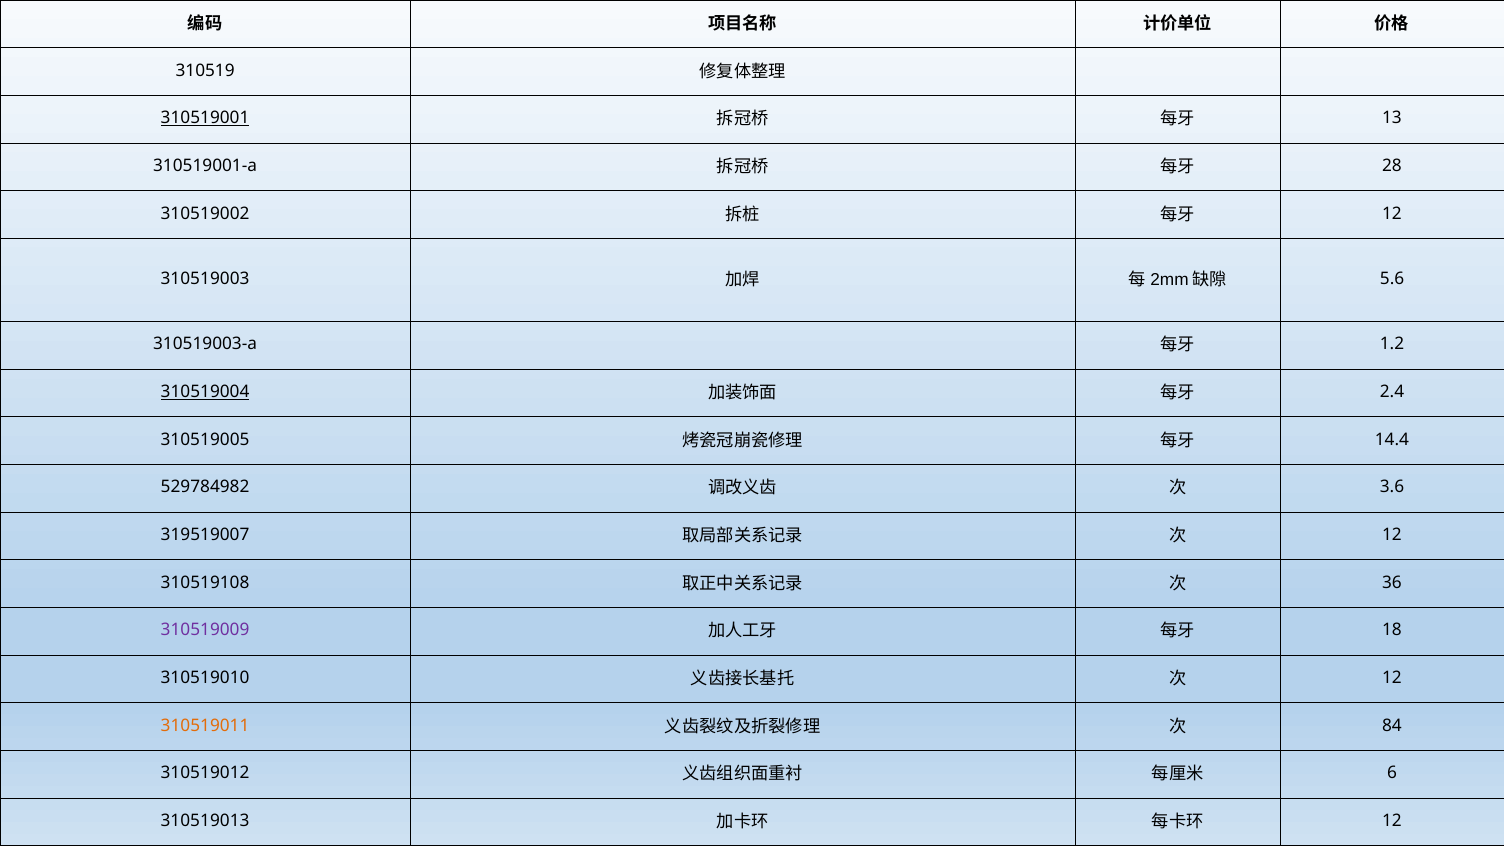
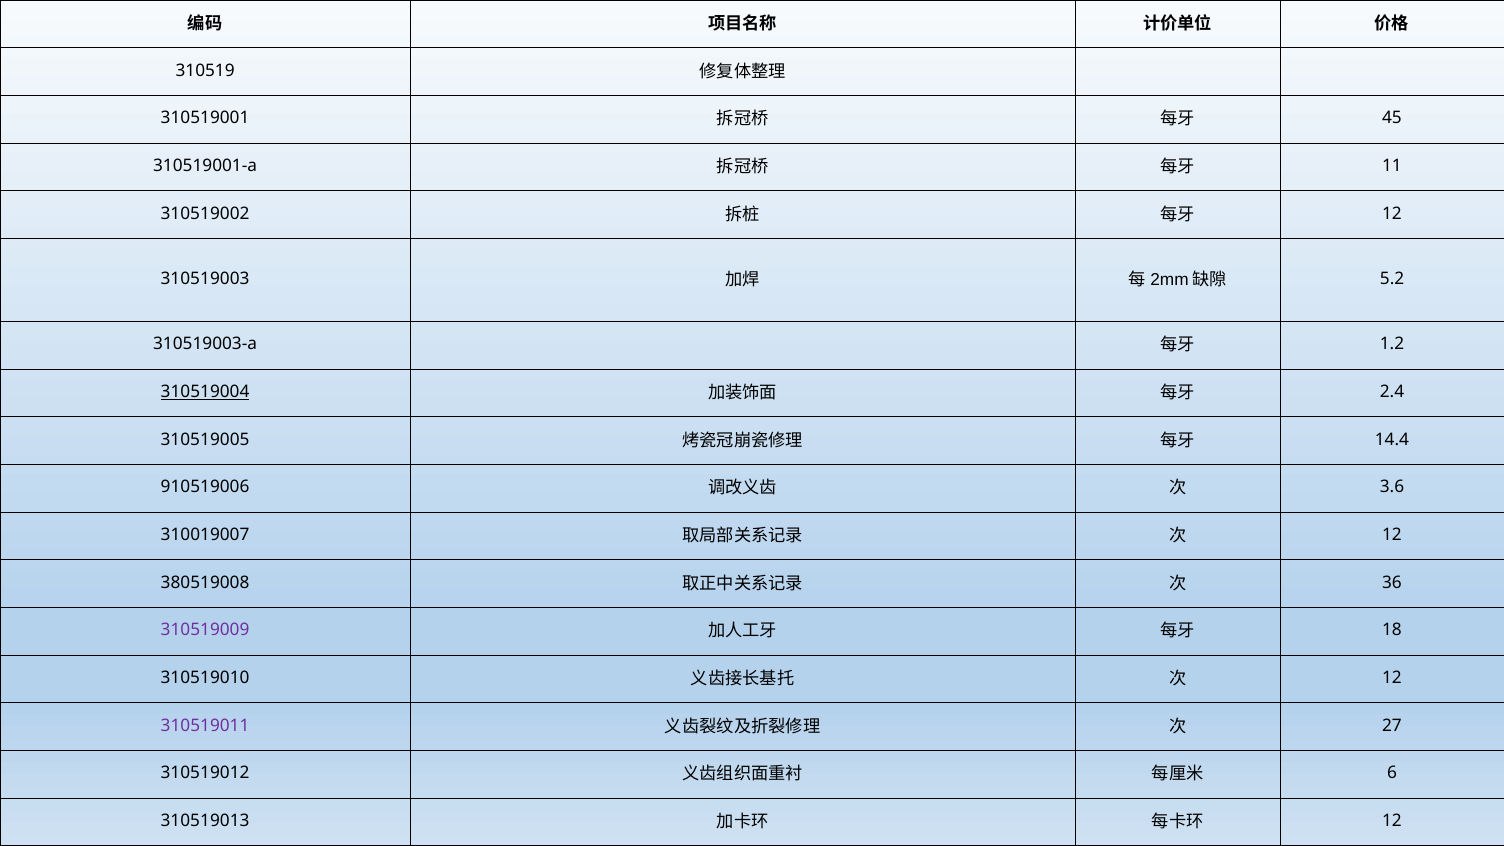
310519001 underline: present -> none
13: 13 -> 45
28: 28 -> 11
5.6: 5.6 -> 5.2
529784982: 529784982 -> 910519006
319519007: 319519007 -> 310019007
310519108: 310519108 -> 380519008
310519011 colour: orange -> purple
84: 84 -> 27
